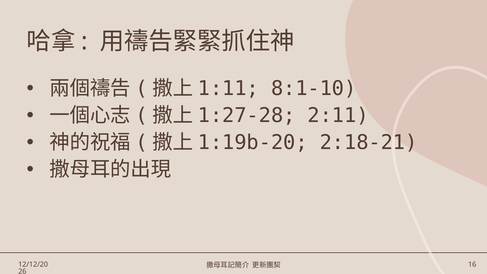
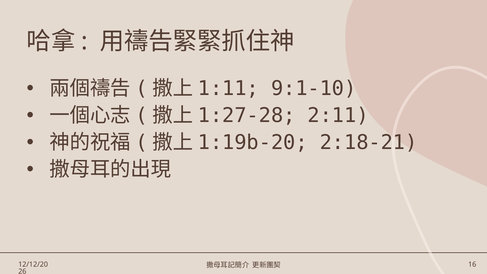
8:1-10: 8:1-10 -> 9:1-10
